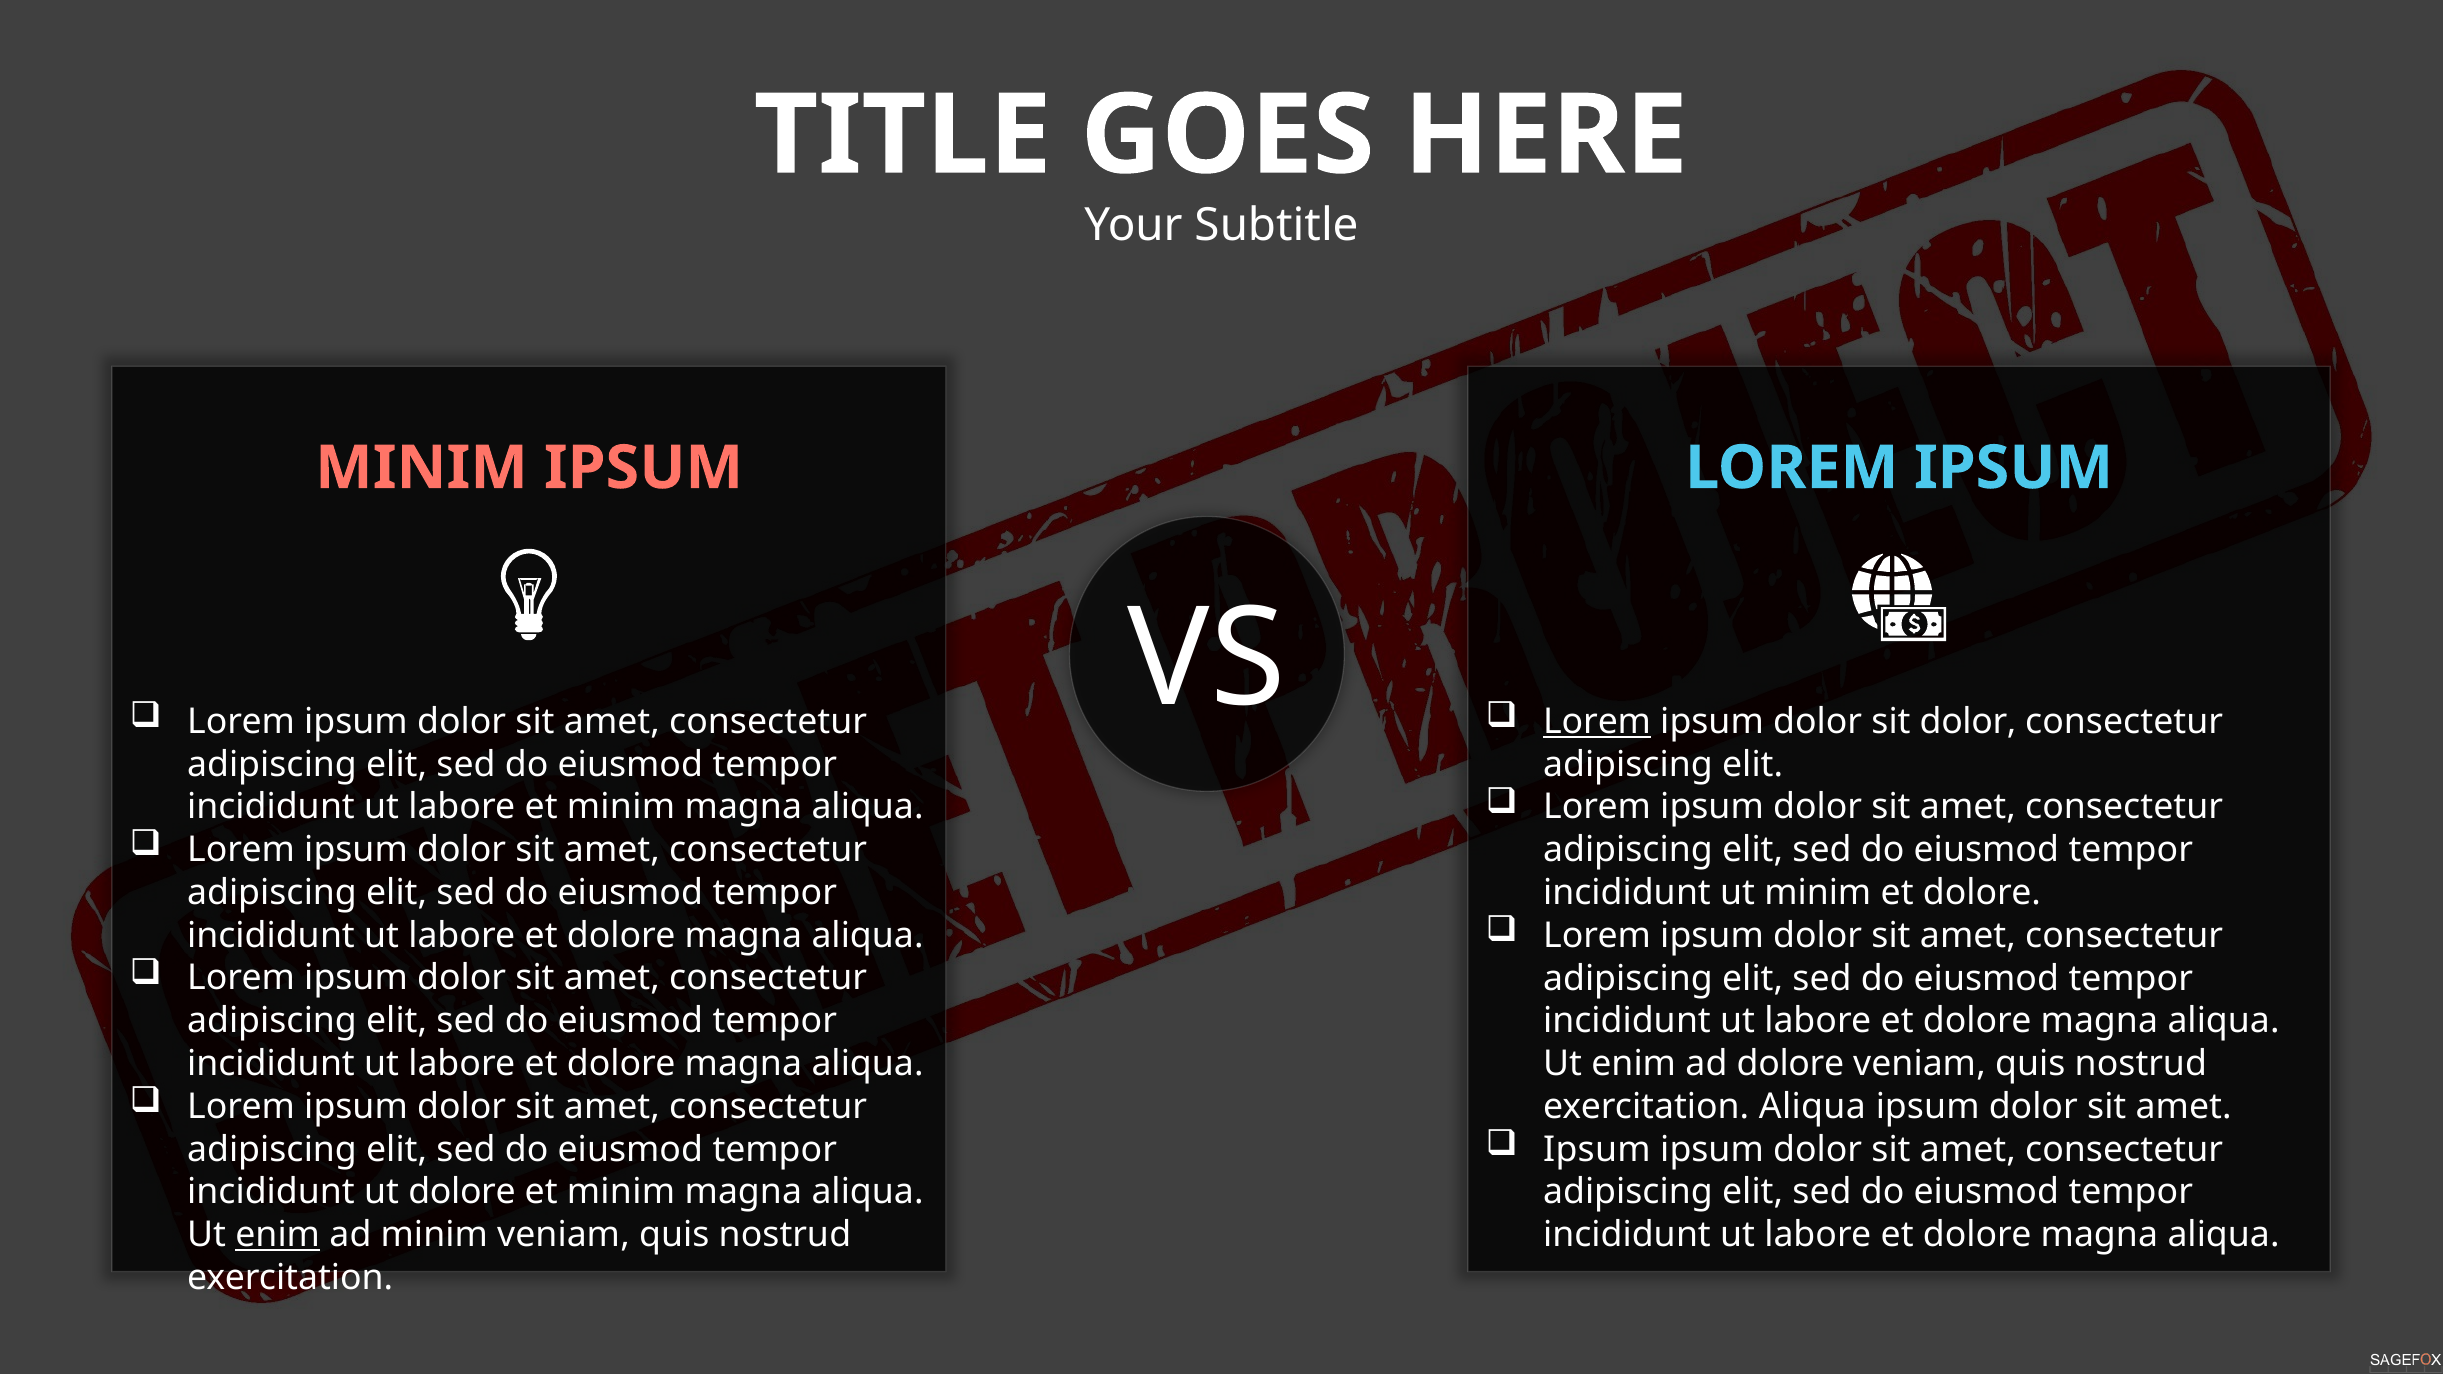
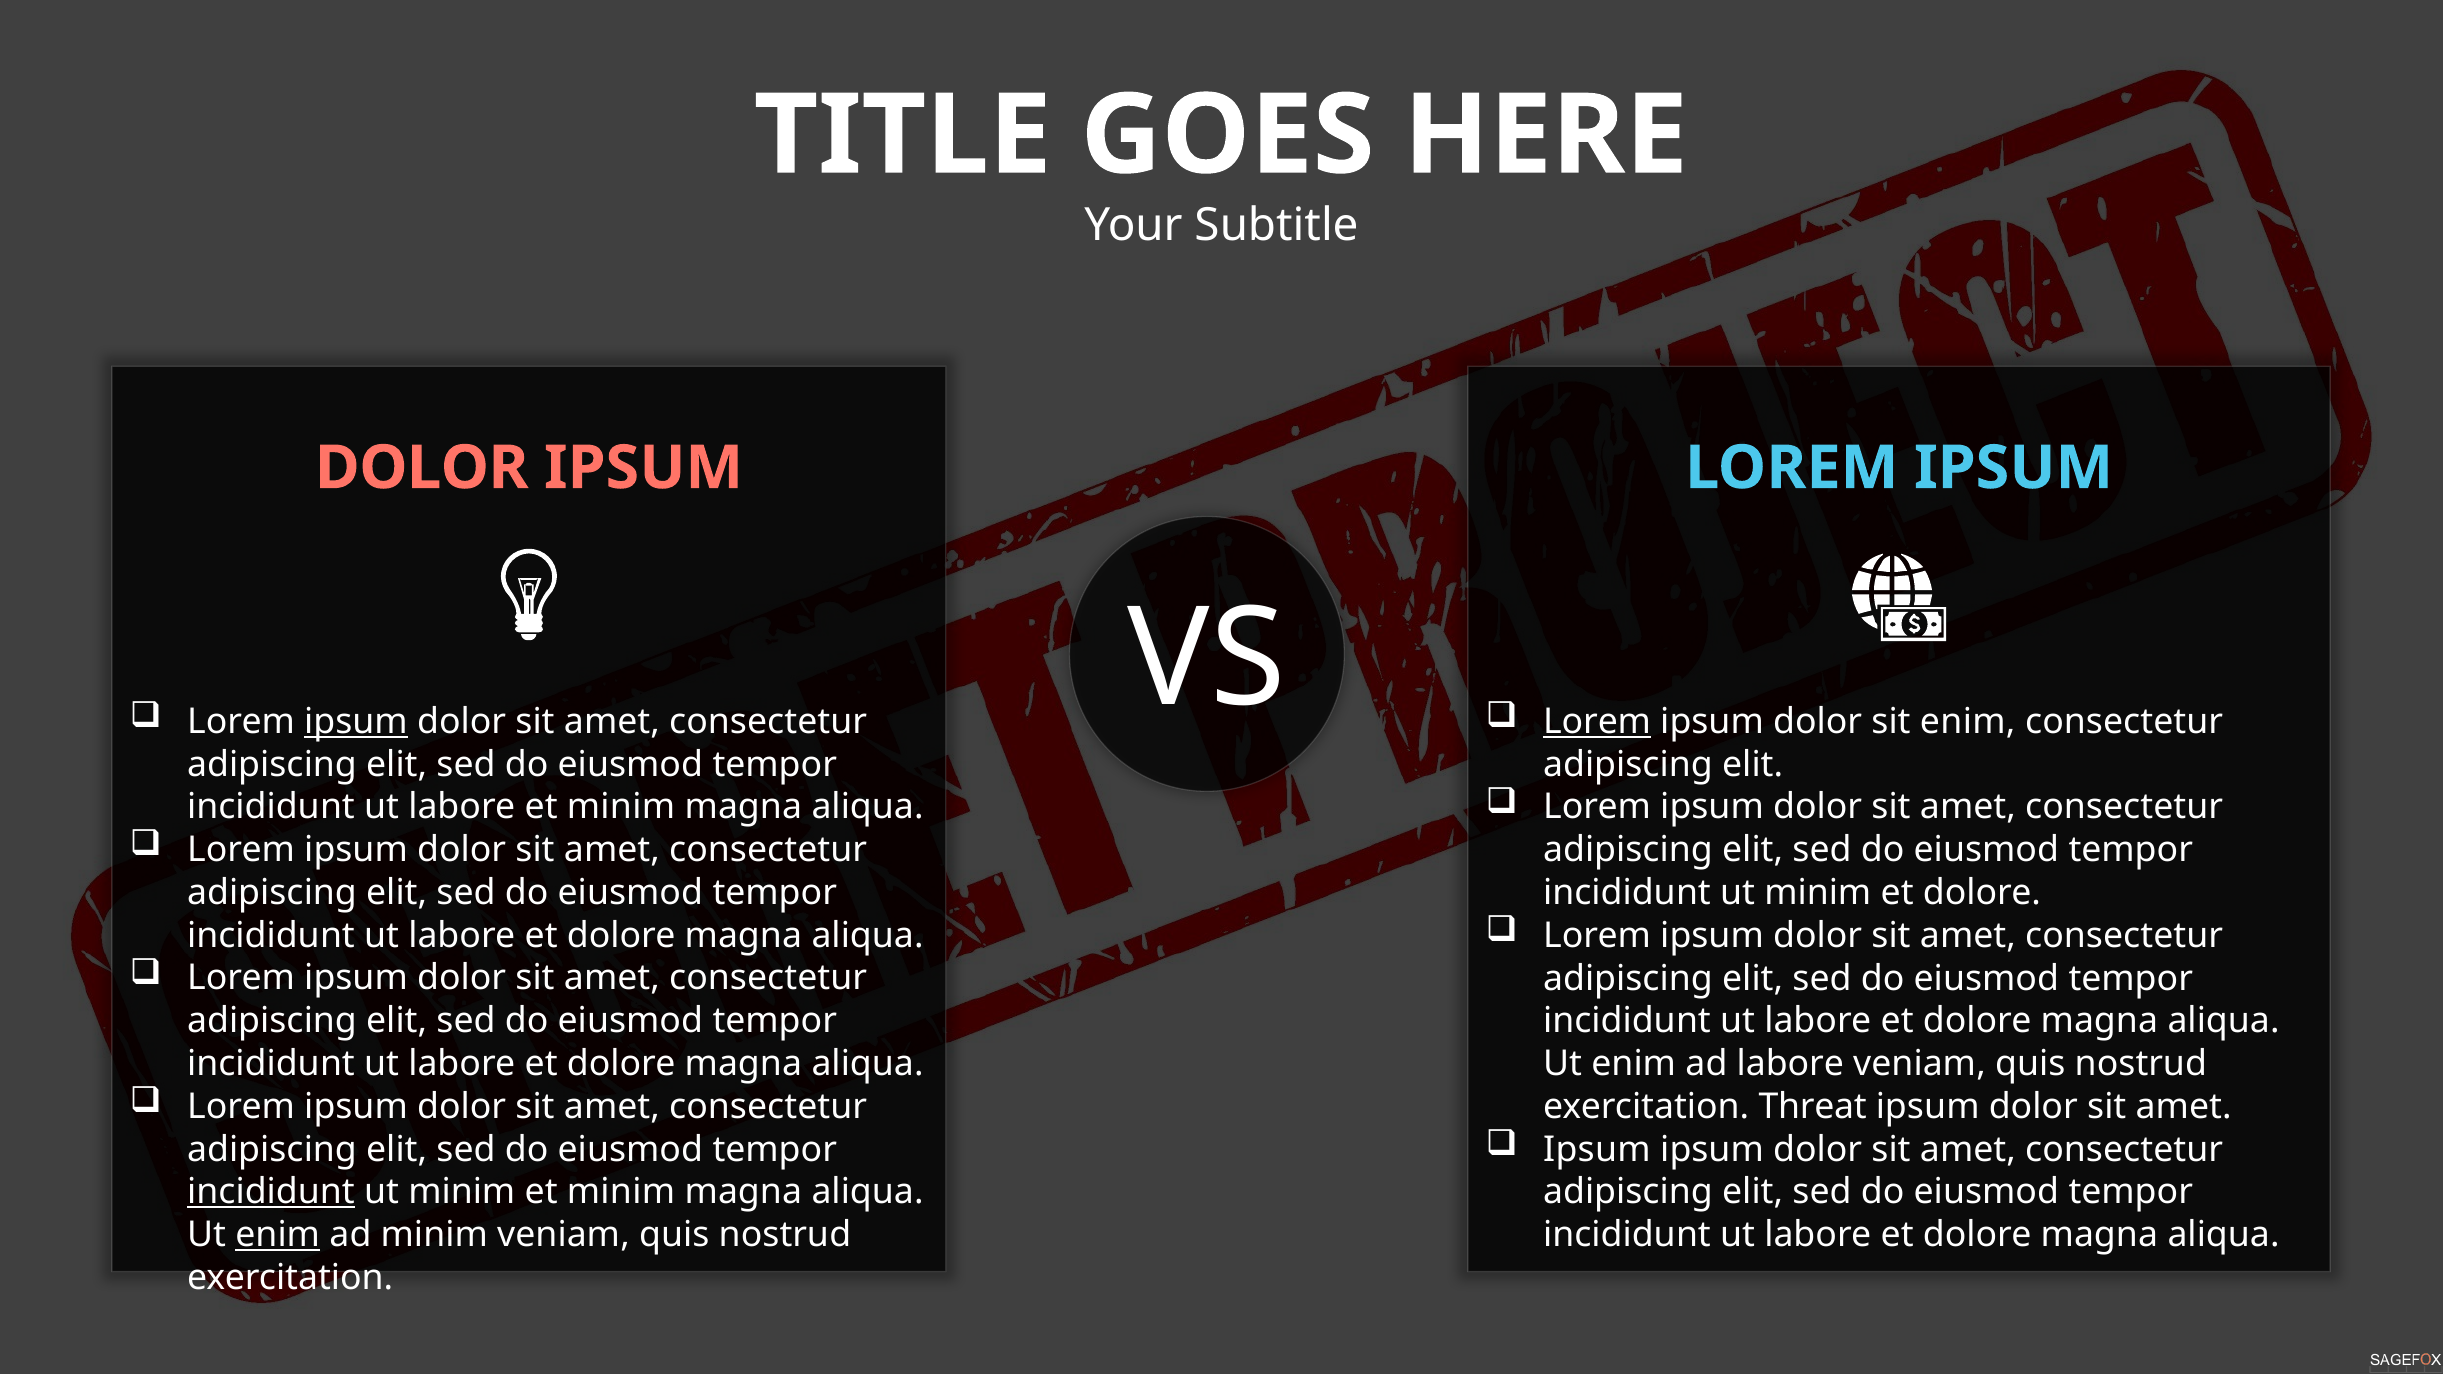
MINIM at (422, 468): MINIM -> DOLOR
ipsum at (356, 722) underline: none -> present
sit dolor: dolor -> enim
ad dolore: dolore -> labore
exercitation Aliqua: Aliqua -> Threat
incididunt at (271, 1192) underline: none -> present
dolore at (462, 1192): dolore -> minim
